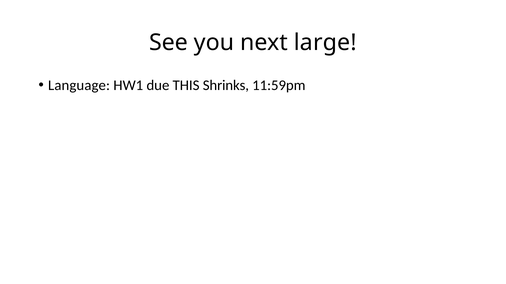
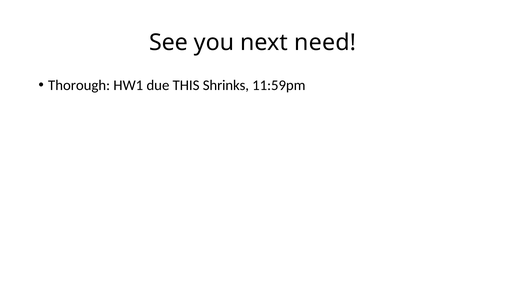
large: large -> need
Language: Language -> Thorough
